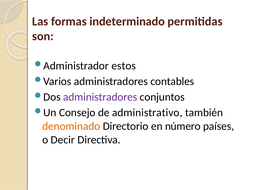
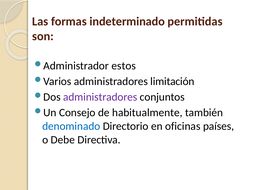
contables: contables -> limitación
administrativo: administrativo -> habitualmente
denominado colour: orange -> blue
número: número -> oficinas
Decir: Decir -> Debe
